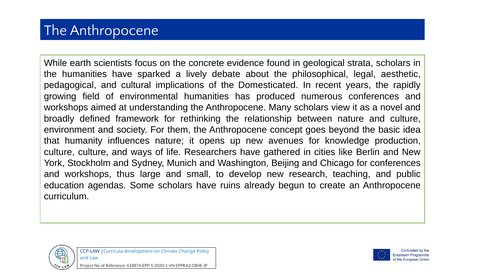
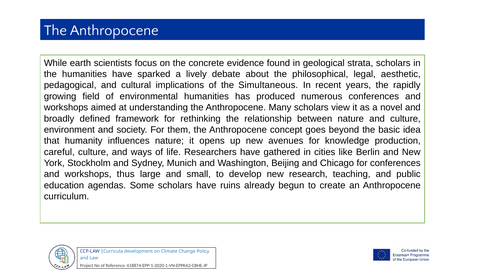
Domesticated: Domesticated -> Simultaneous
culture at (59, 152): culture -> careful
